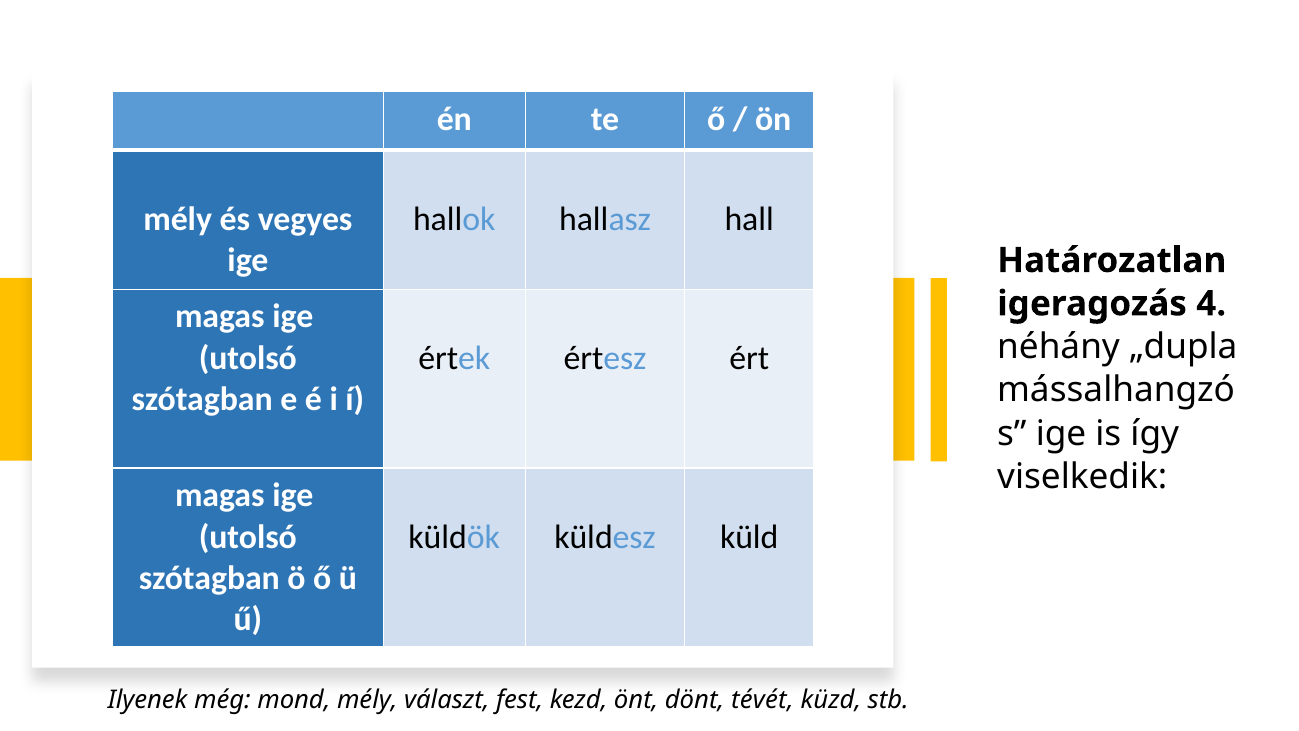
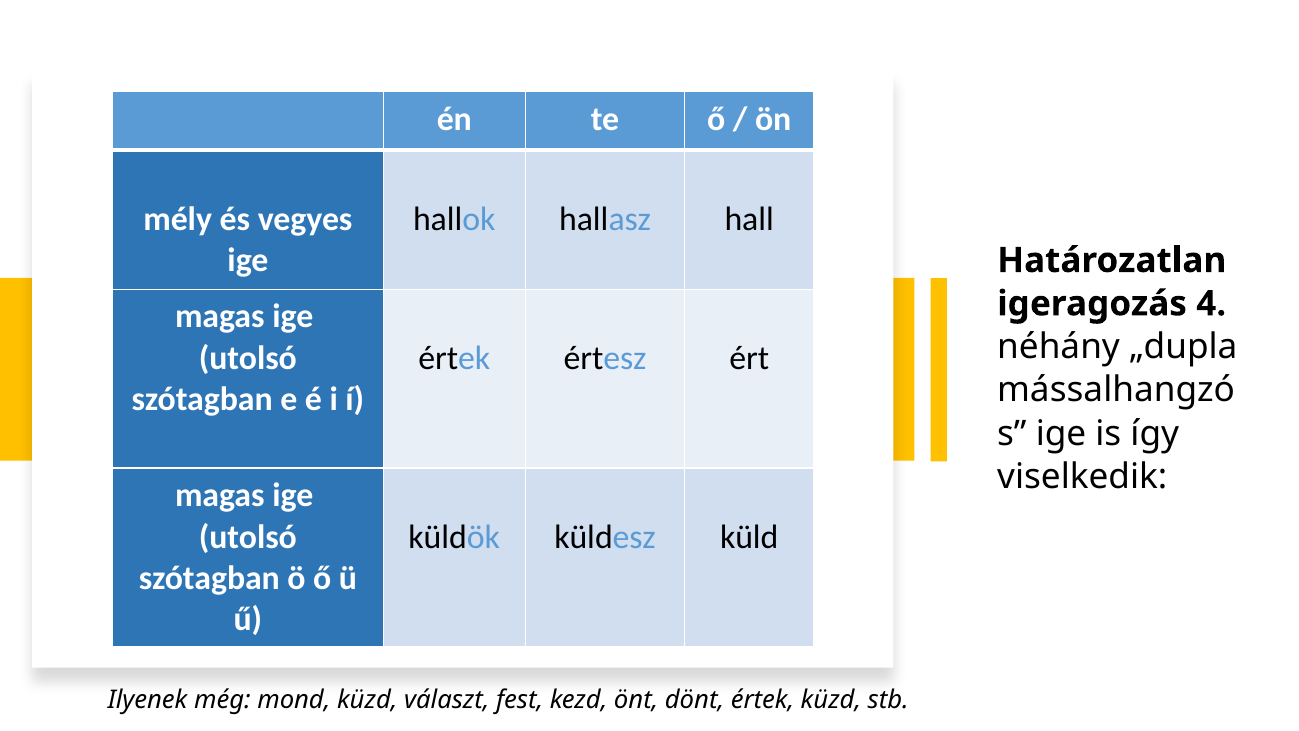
mond mély: mély -> küzd
dönt tévét: tévét -> értek
